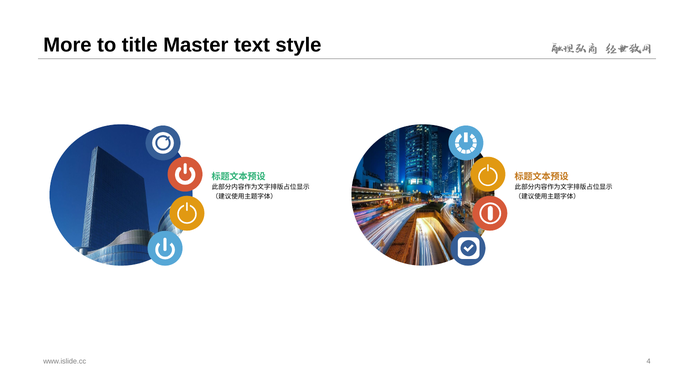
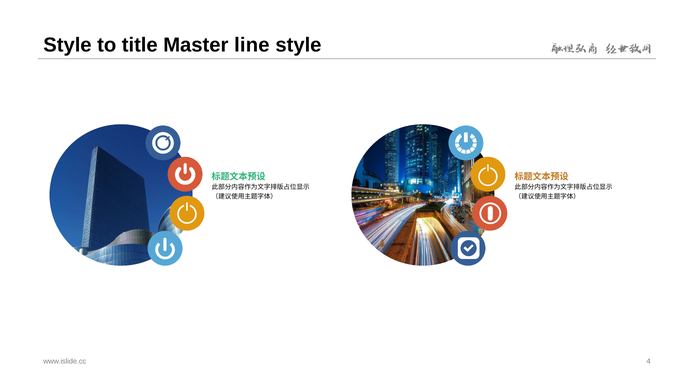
More at (67, 45): More -> Style
text: text -> line
